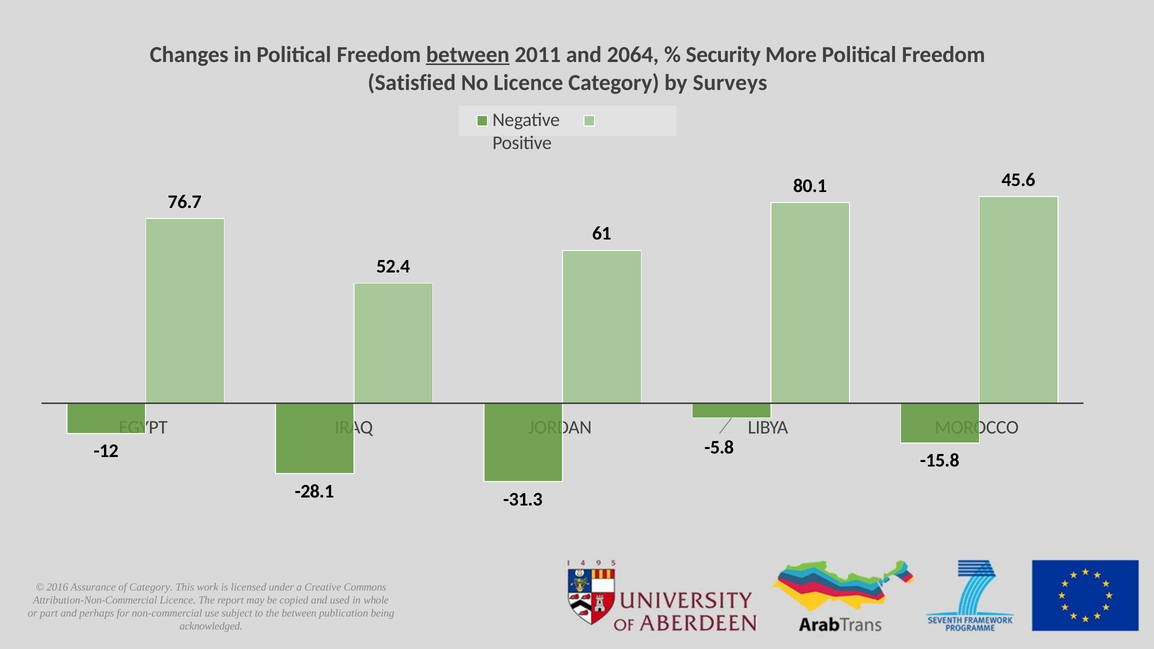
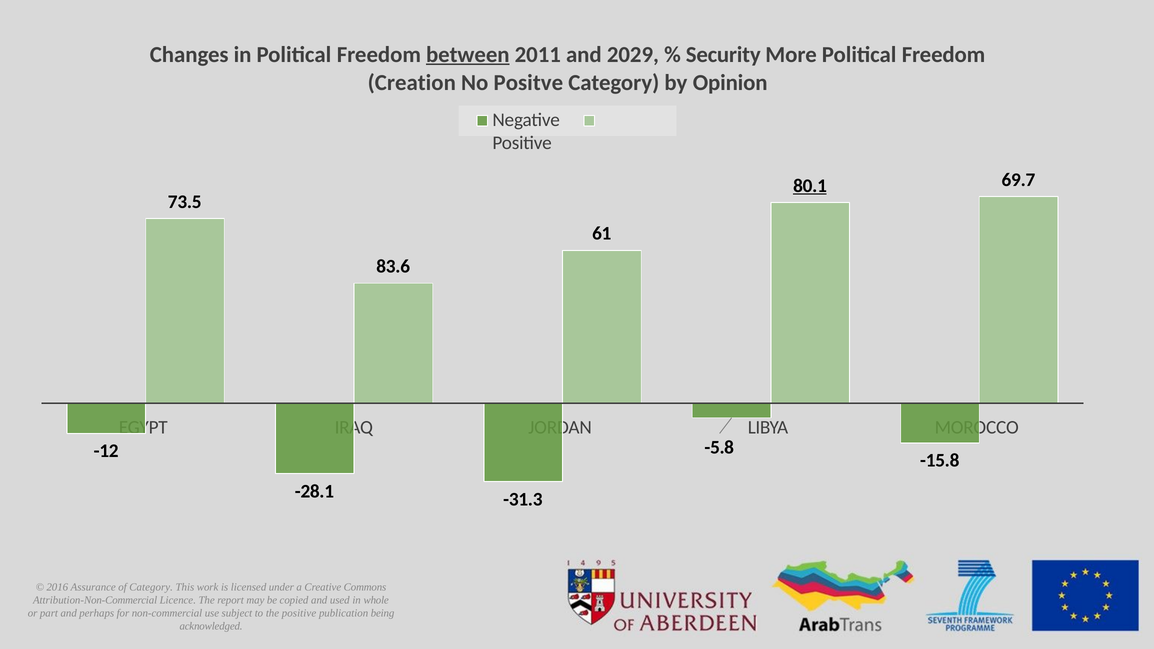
2064: 2064 -> 2029
Satisfied: Satisfied -> Creation
No Licence: Licence -> Positve
Surveys: Surveys -> Opinion
45.6: 45.6 -> 69.7
80.1 underline: none -> present
76.7: 76.7 -> 73.5
52.4: 52.4 -> 83.6
the between: between -> positive
